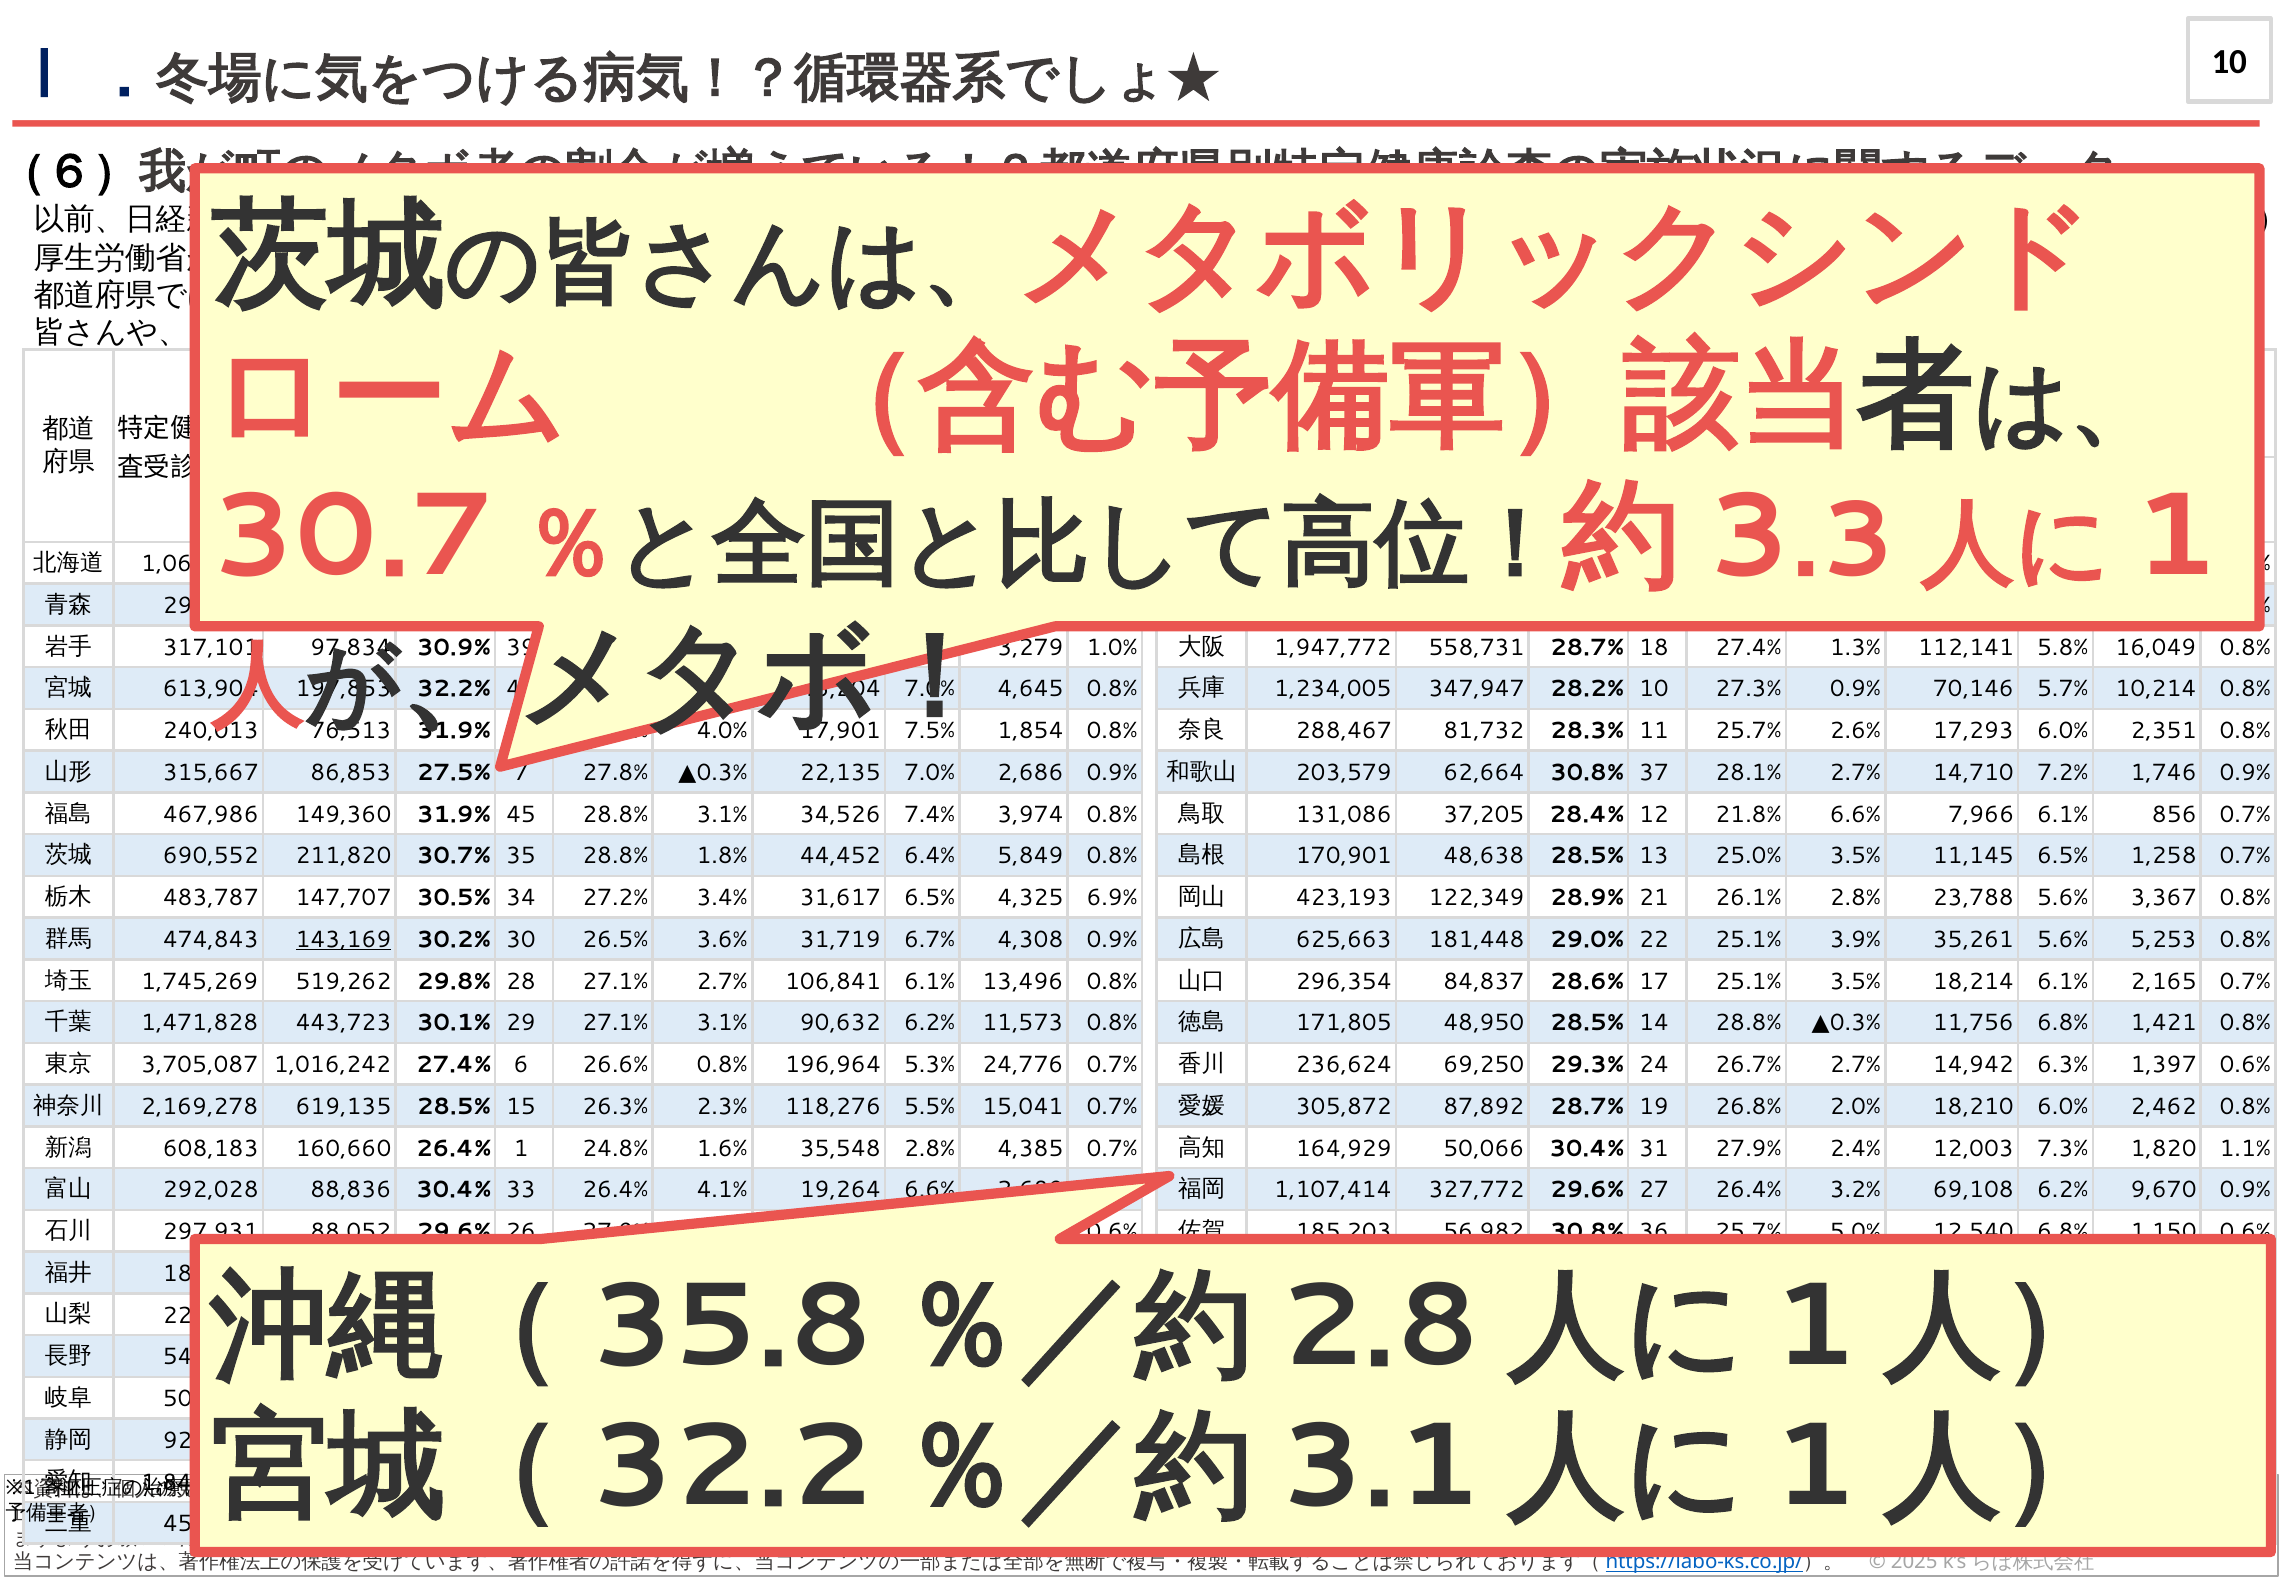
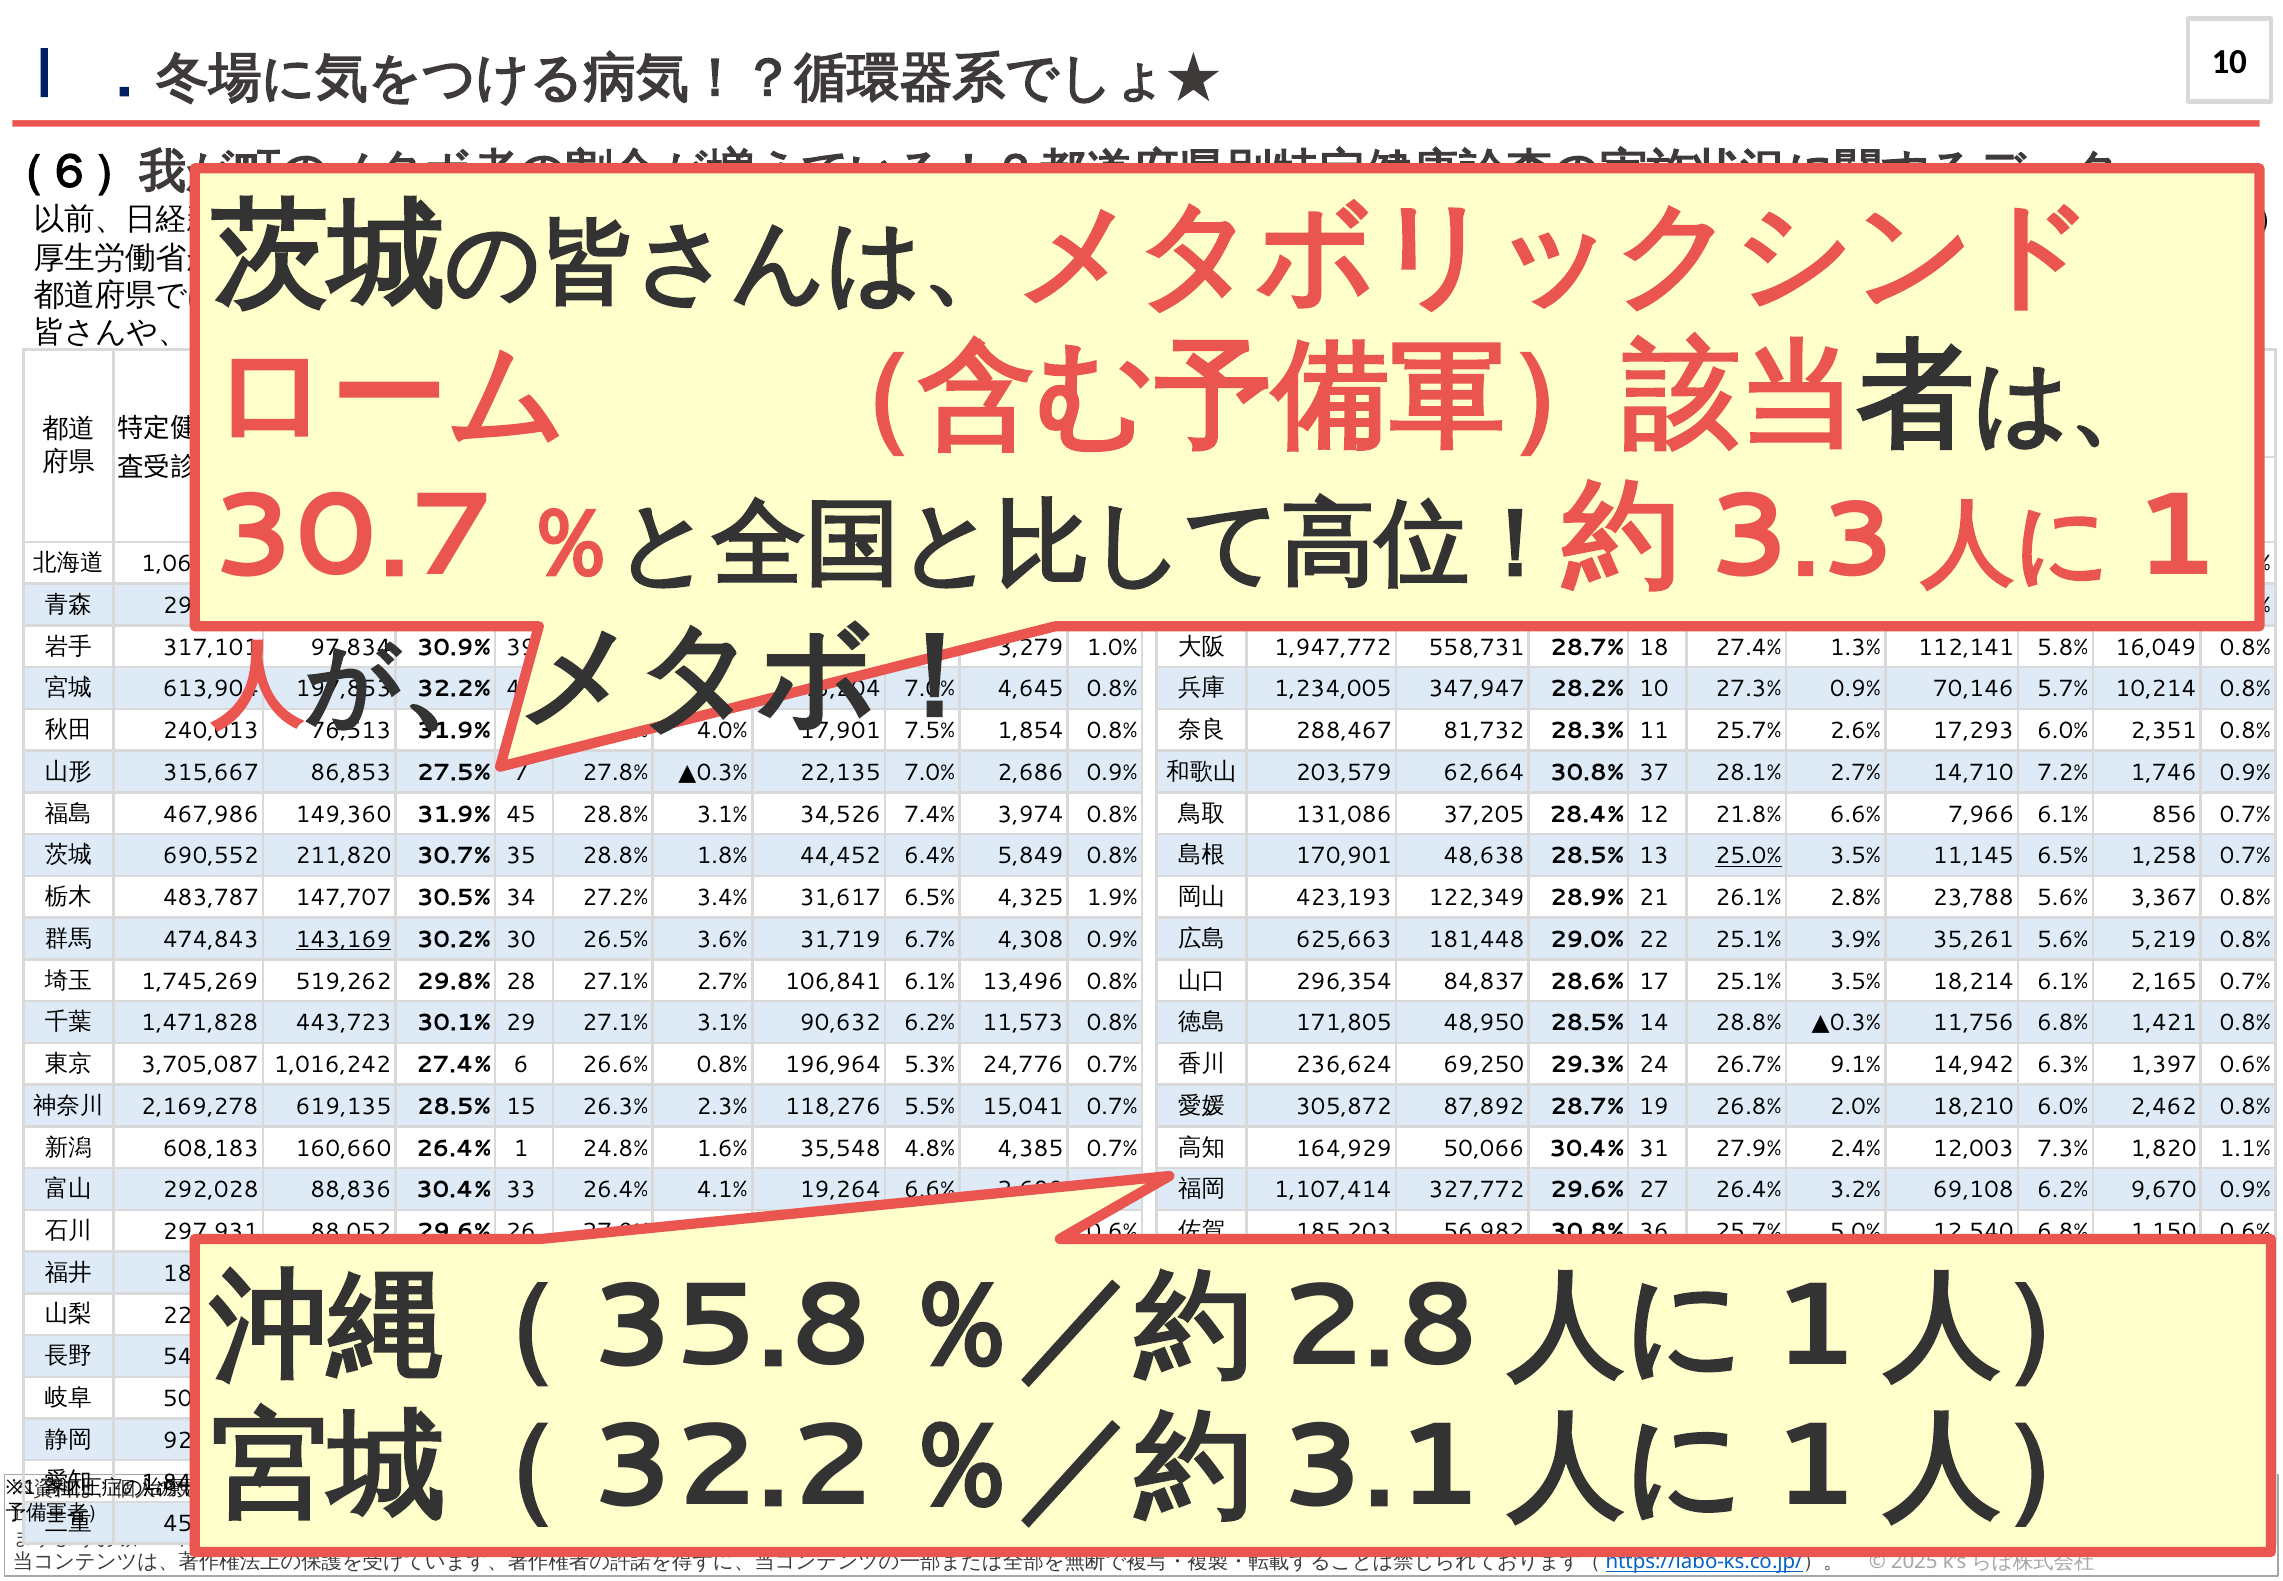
25.0% underline: none -> present
6.9%: 6.9% -> 1.9%
5,253: 5,253 -> 5,219
26.7% 2.7%: 2.7% -> 9.1%
35,548 2.8%: 2.8% -> 4.8%
